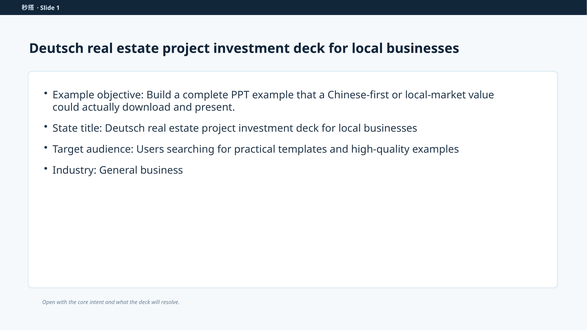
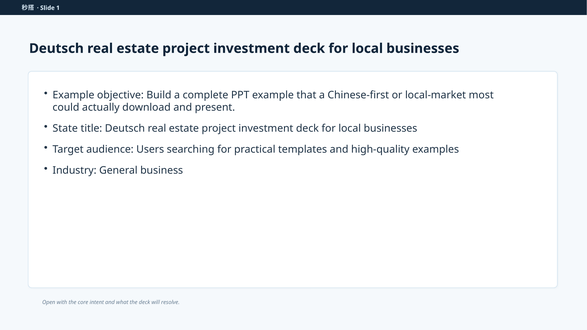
value: value -> most
